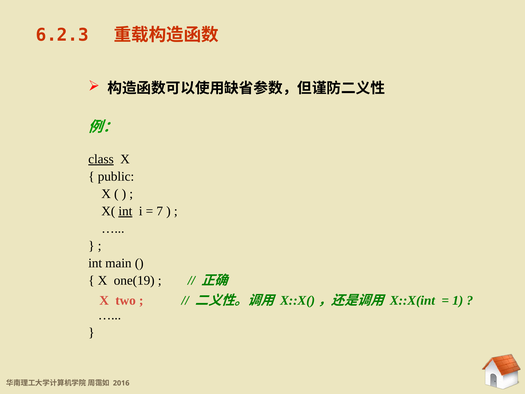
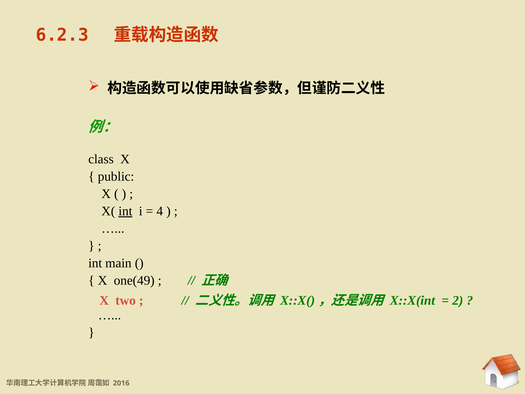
class underline: present -> none
7: 7 -> 4
one(19: one(19 -> one(49
1: 1 -> 2
